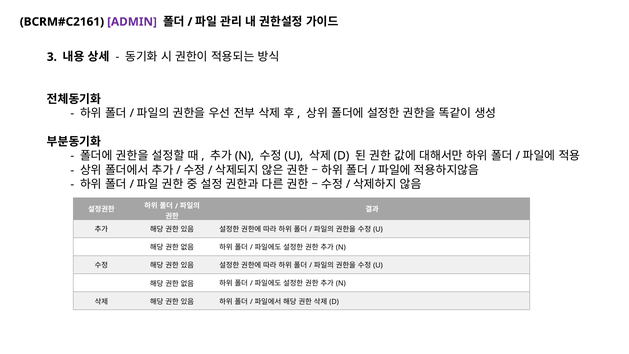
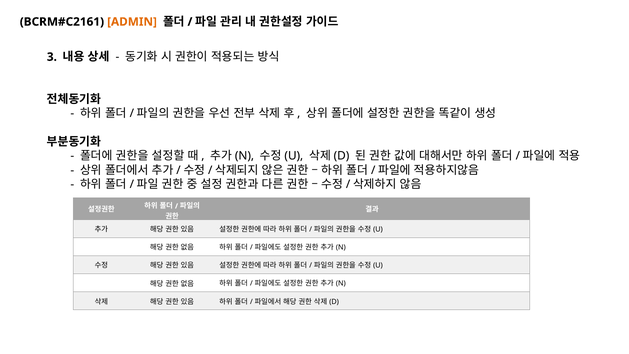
ADMIN colour: purple -> orange
